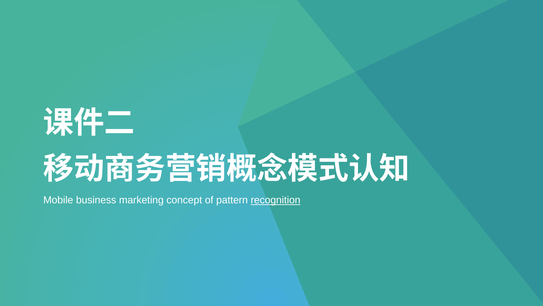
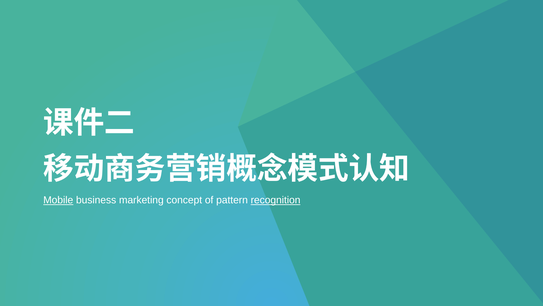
Mobile underline: none -> present
